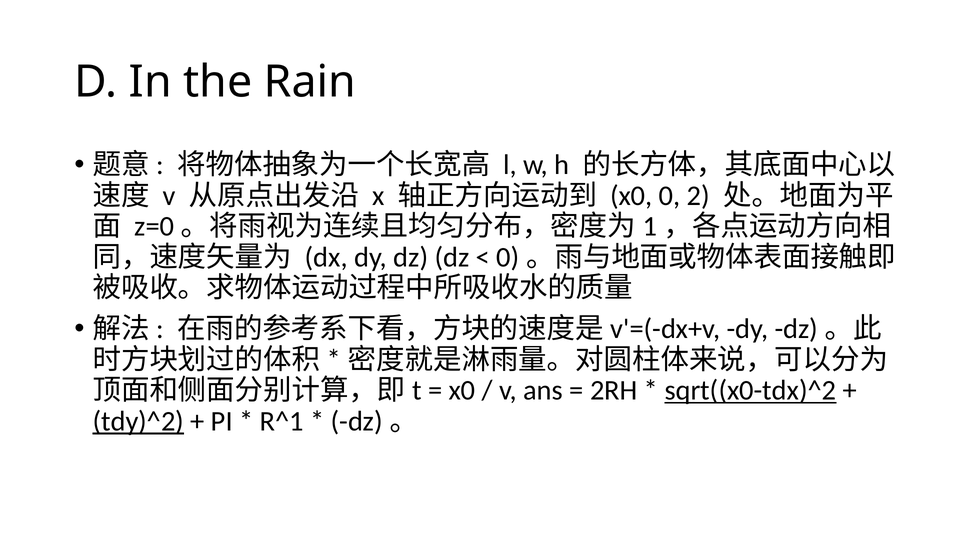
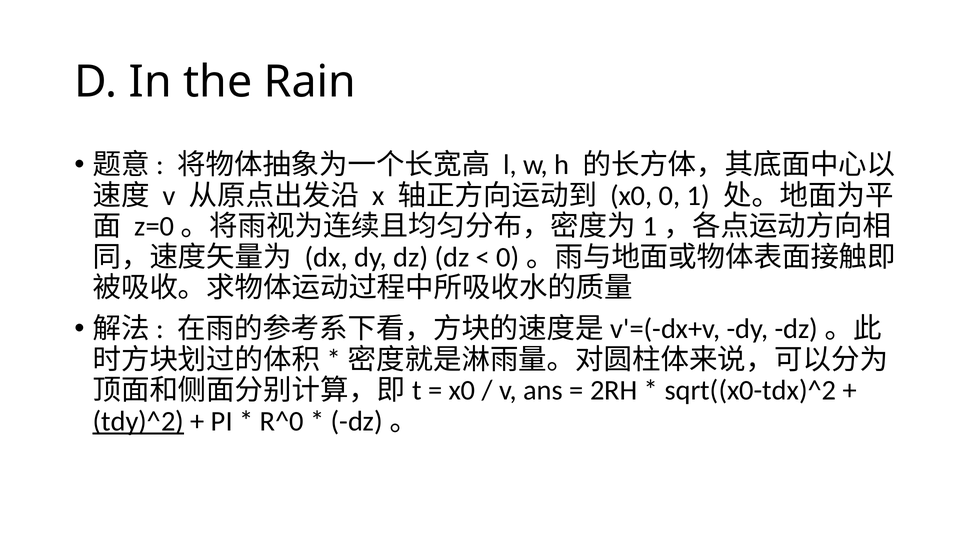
2: 2 -> 1
sqrt((x0-tdx)^2 underline: present -> none
R^1: R^1 -> R^0
